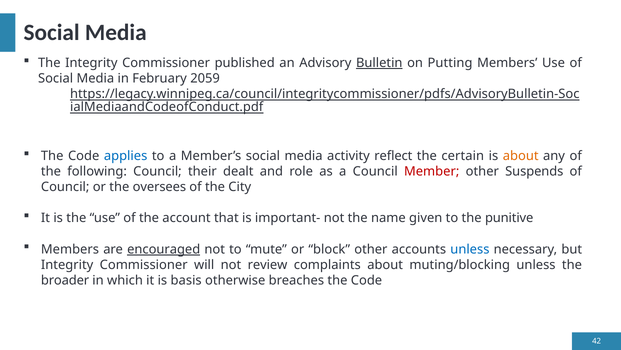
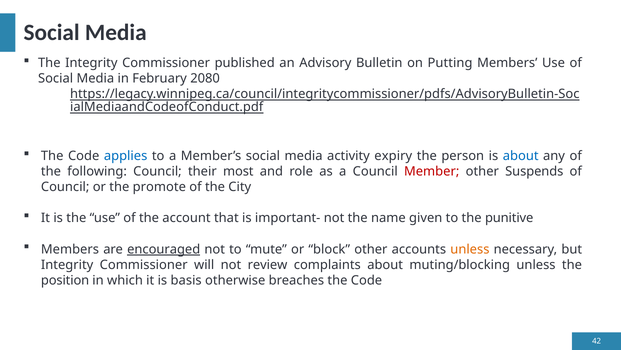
Bulletin underline: present -> none
2059: 2059 -> 2080
reflect: reflect -> expiry
certain: certain -> person
about at (521, 156) colour: orange -> blue
dealt: dealt -> most
oversees: oversees -> promote
unless at (470, 249) colour: blue -> orange
broader: broader -> position
